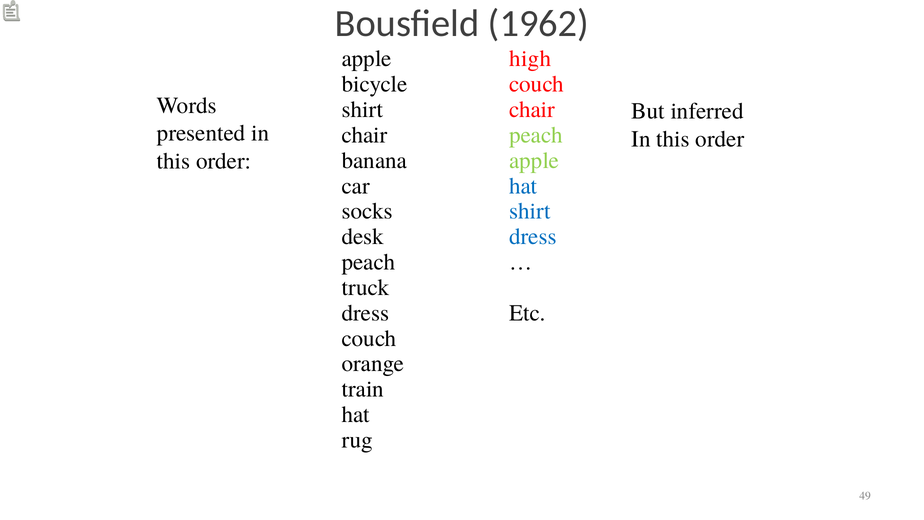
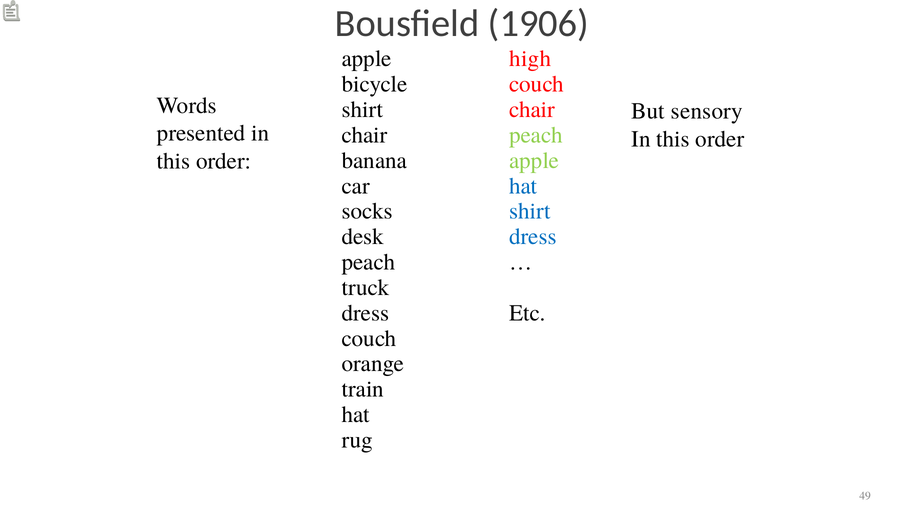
1962: 1962 -> 1906
inferred: inferred -> sensory
